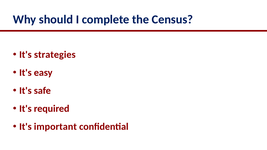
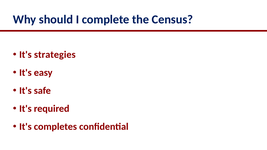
important: important -> completes
